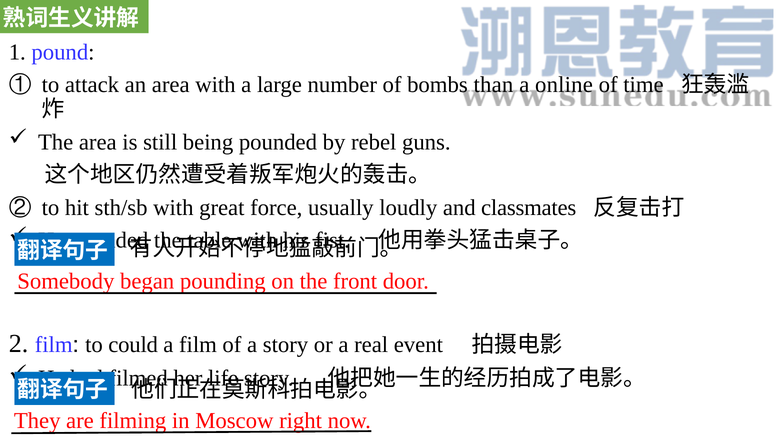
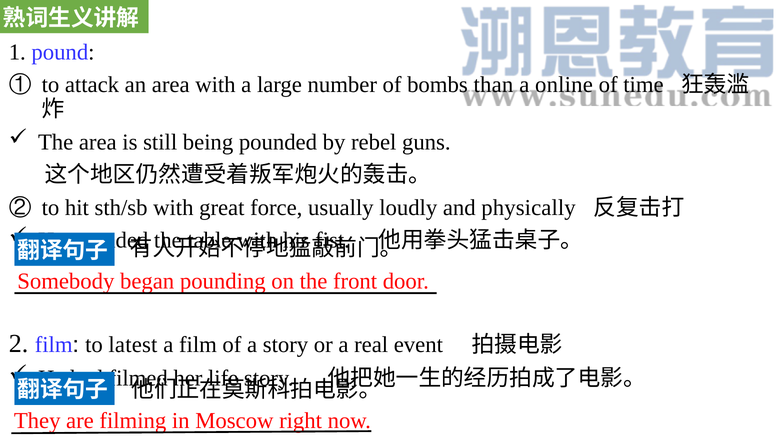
classmates: classmates -> physically
could: could -> latest
